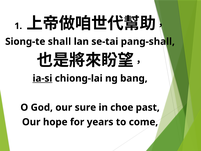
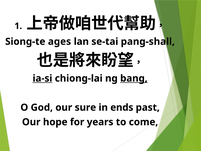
shall: shall -> ages
bang underline: none -> present
choe: choe -> ends
